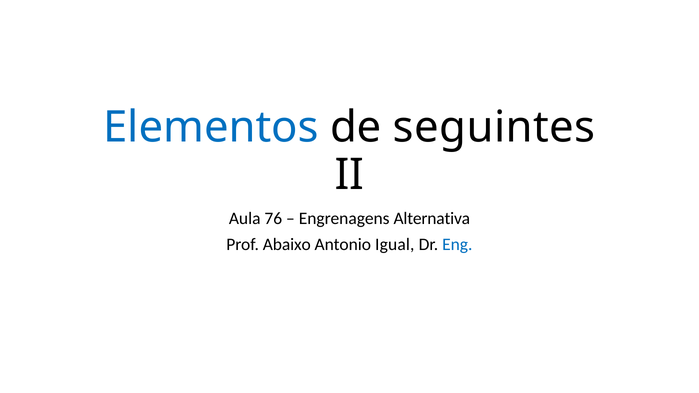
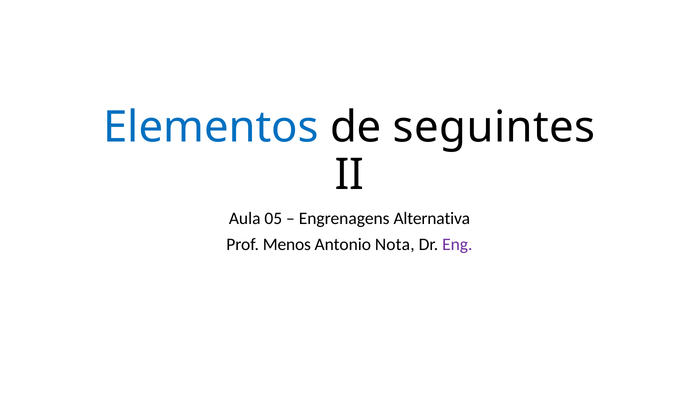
76: 76 -> 05
Abaixo: Abaixo -> Menos
Igual: Igual -> Nota
Eng colour: blue -> purple
